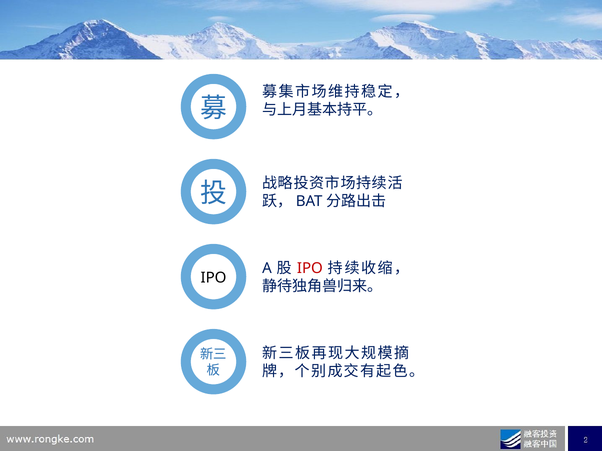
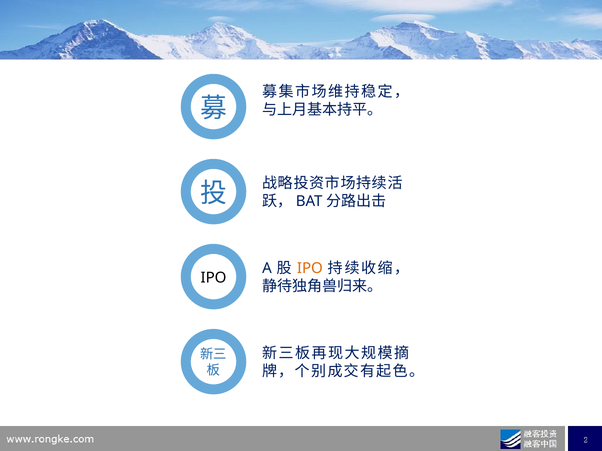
IPO at (310, 269) colour: red -> orange
